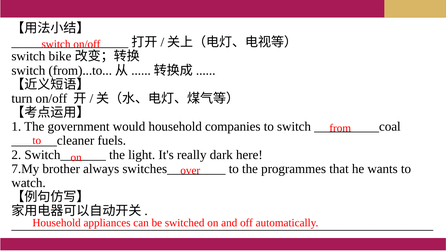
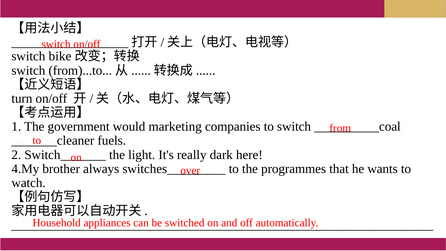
would household: household -> marketing
7.My: 7.My -> 4.My
